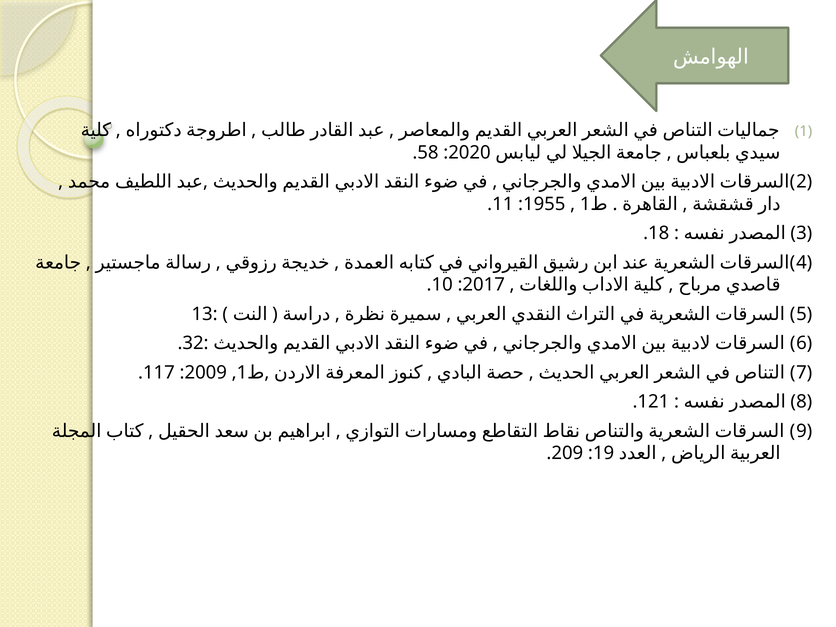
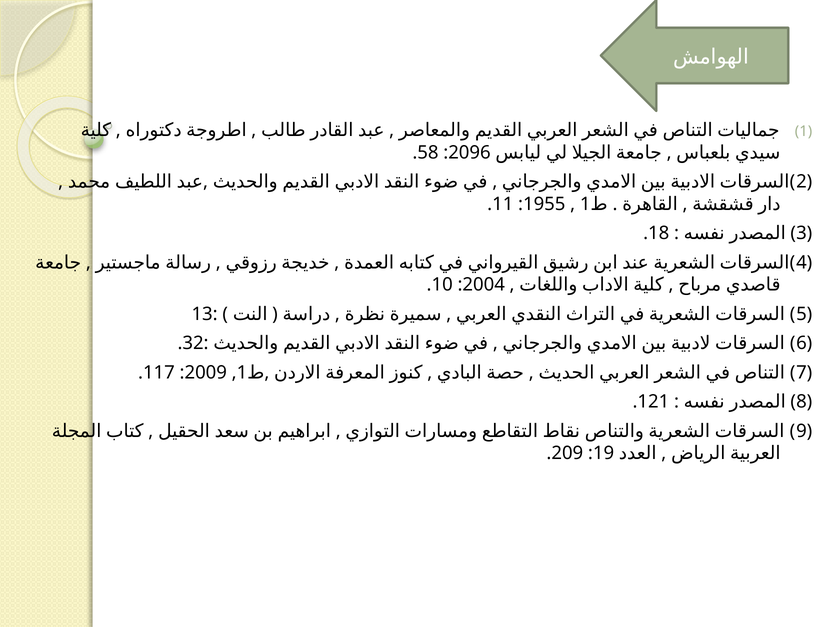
2020: 2020 -> 2096
2017: 2017 -> 2004
